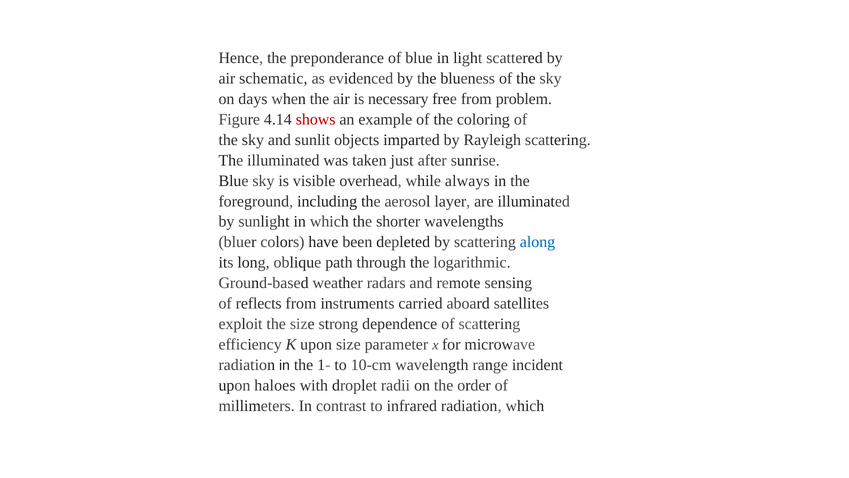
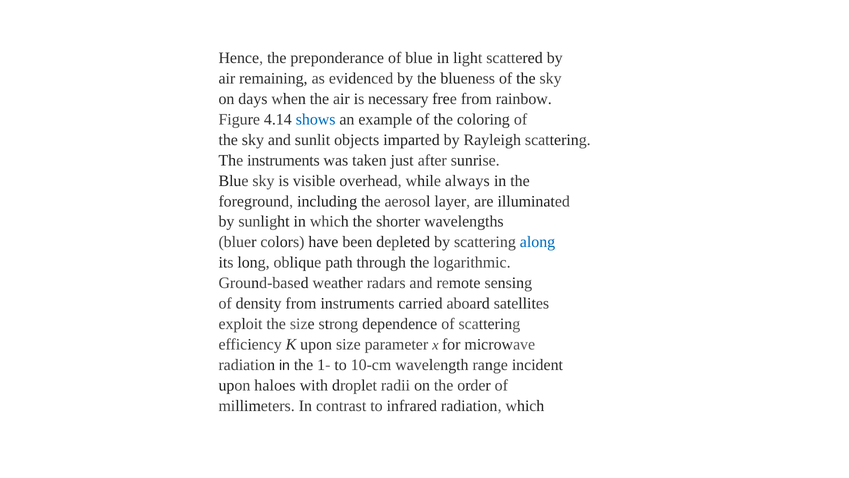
schematic: schematic -> remaining
problem: problem -> rainbow
shows colour: red -> blue
The illuminated: illuminated -> instruments
reflects: reflects -> density
